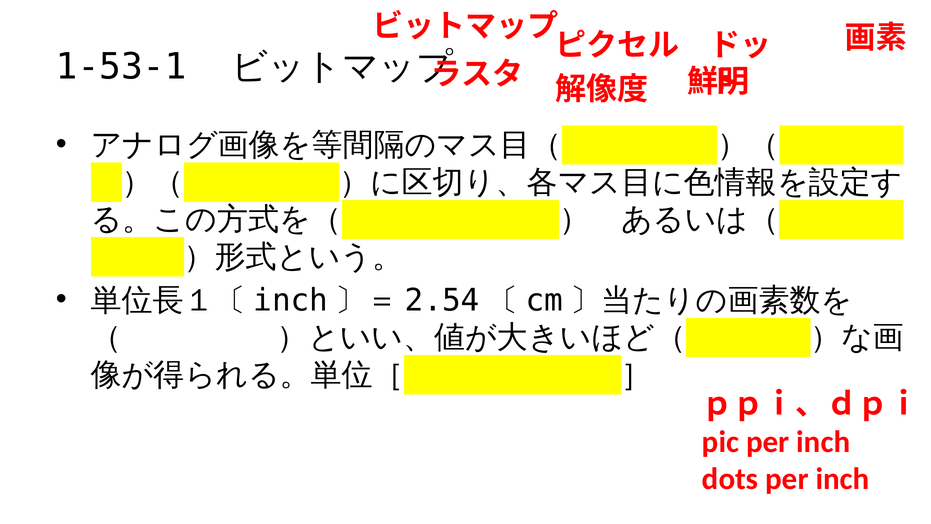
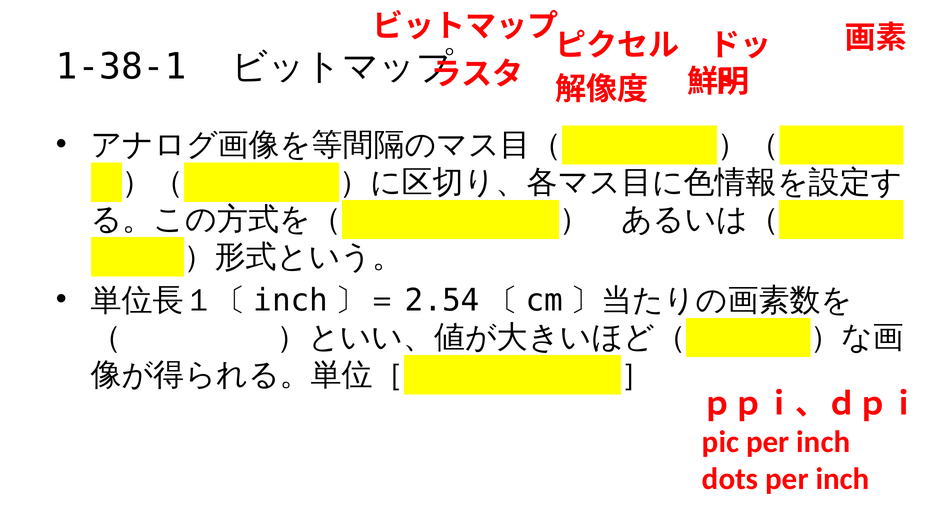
1-53-1: 1-53-1 -> 1-38-1
